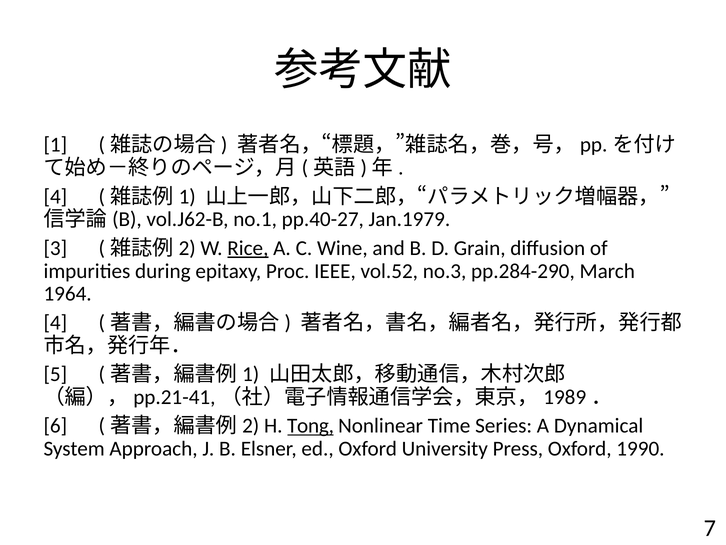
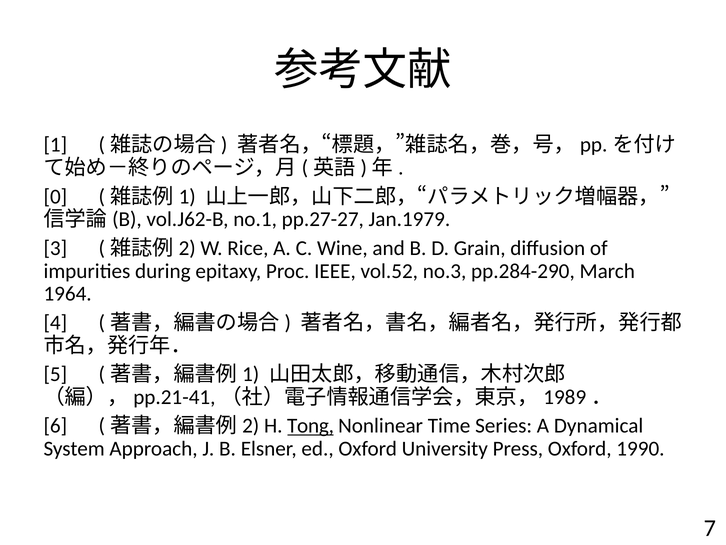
4 at (55, 196): 4 -> 0
pp.40-27: pp.40-27 -> pp.27-27
Rice underline: present -> none
